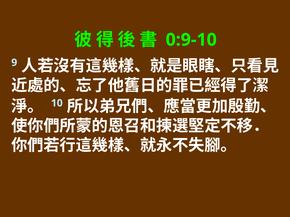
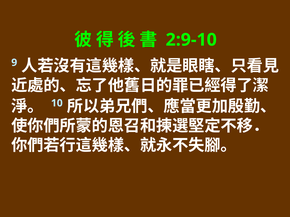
0:9-10: 0:9-10 -> 2:9-10
